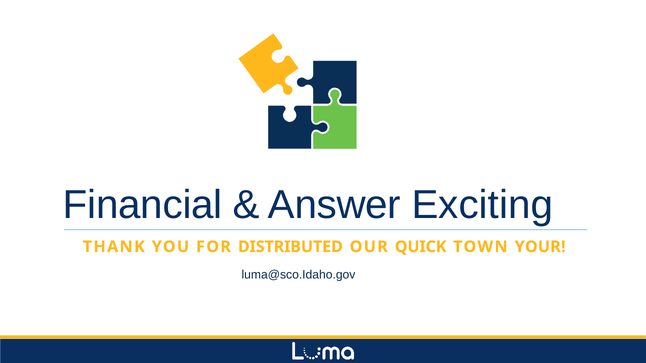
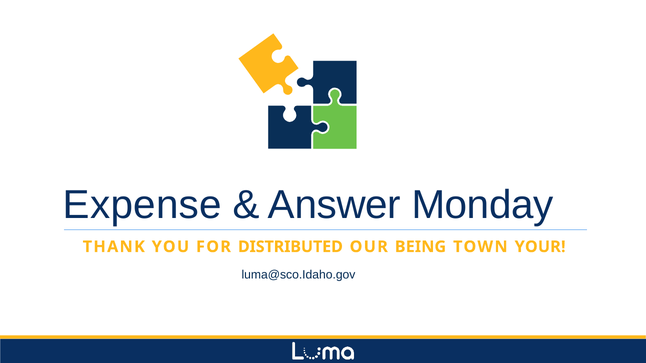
Financial: Financial -> Expense
Exciting: Exciting -> Monday
QUICK: QUICK -> BEING
